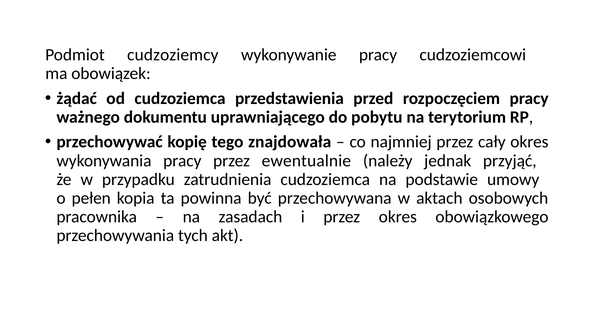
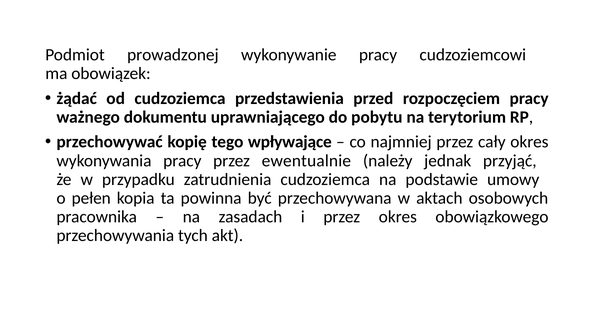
cudzoziemcy: cudzoziemcy -> prowadzonej
znajdowała: znajdowała -> wpływające
